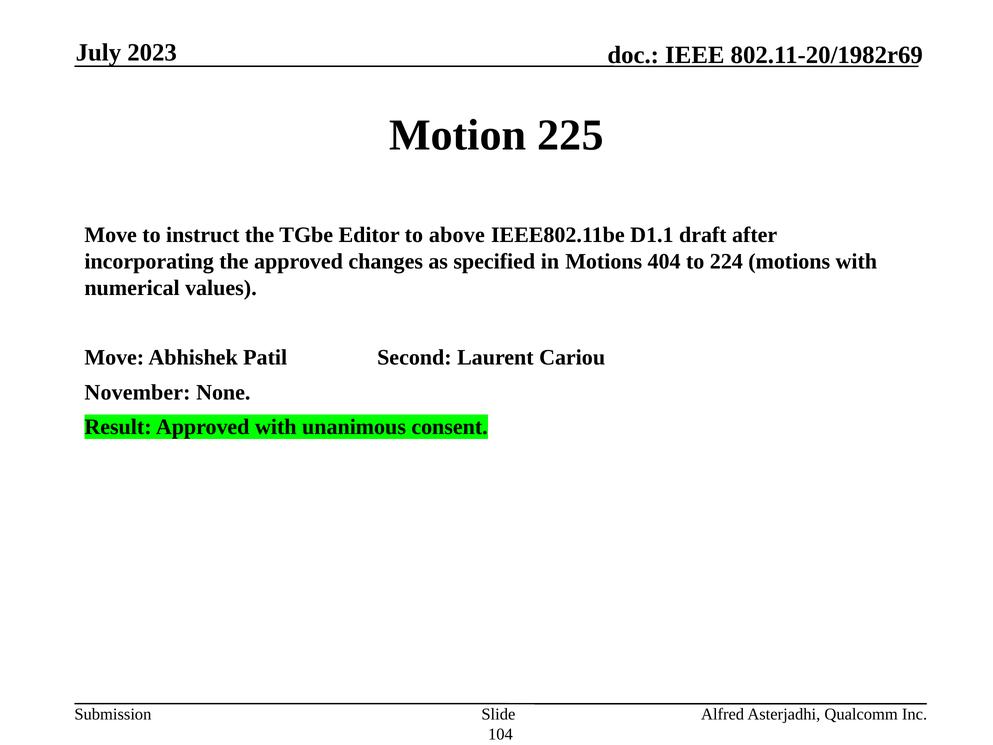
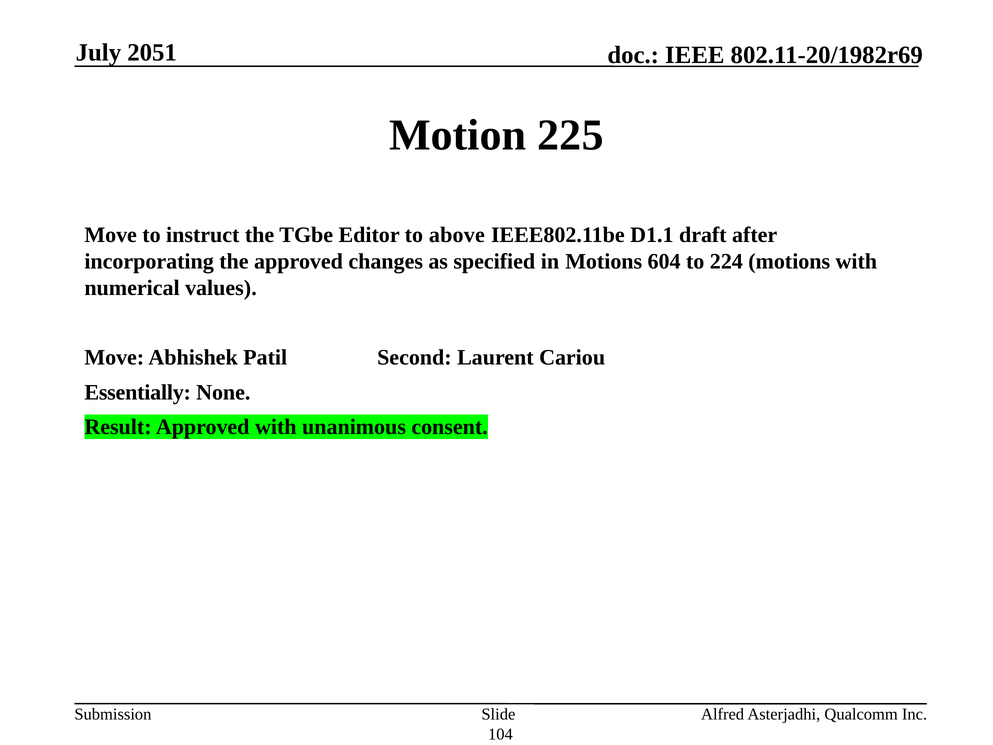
2023: 2023 -> 2051
404: 404 -> 604
November: November -> Essentially
